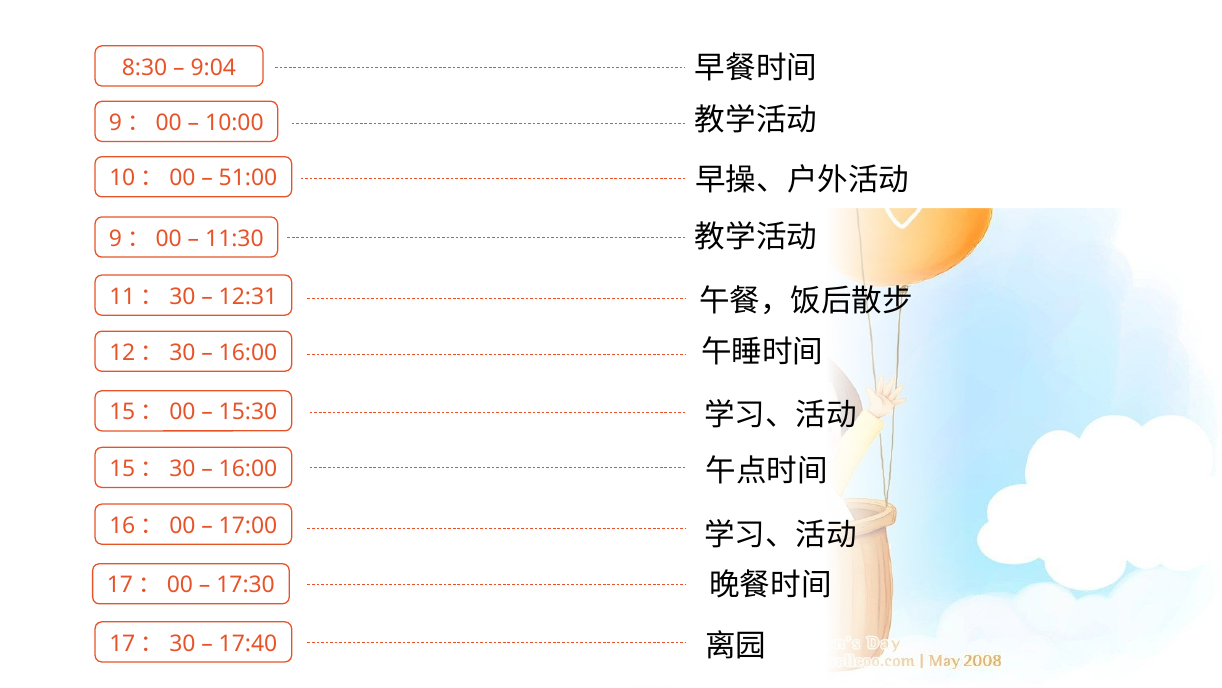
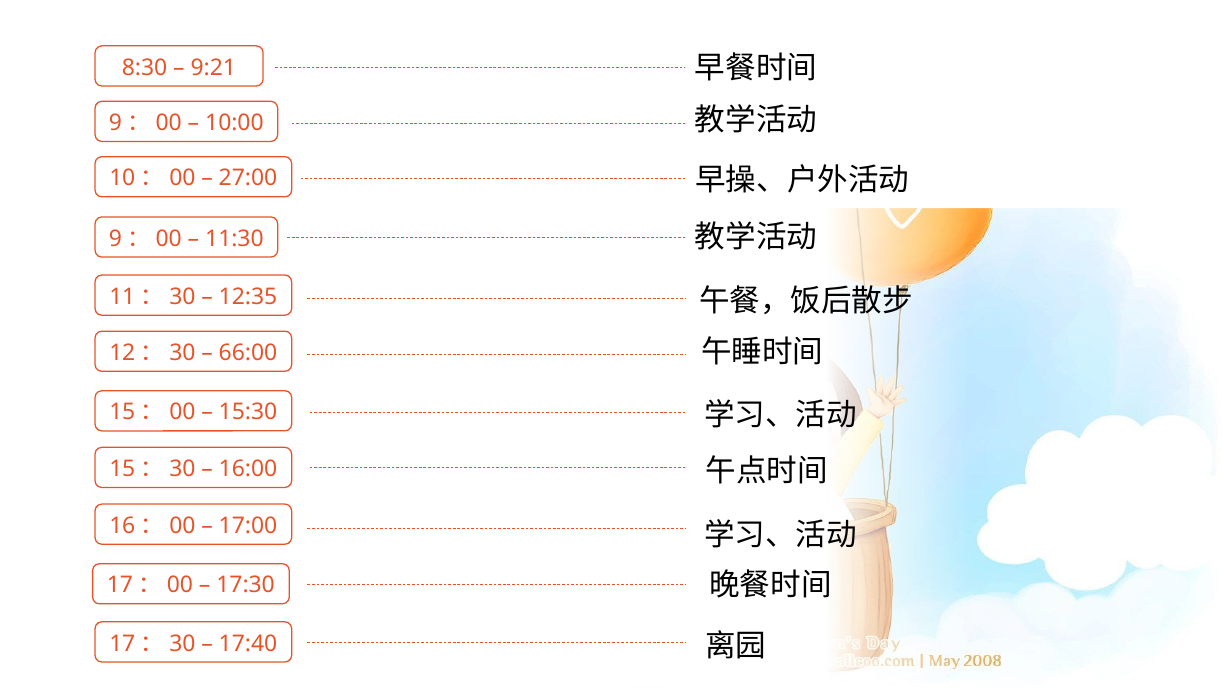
9:04: 9:04 -> 9:21
51:00: 51:00 -> 27:00
12:31: 12:31 -> 12:35
16:00 at (248, 352): 16:00 -> 66:00
